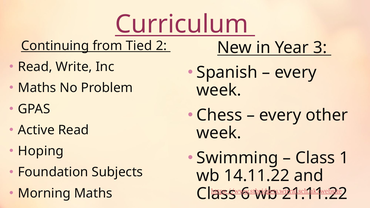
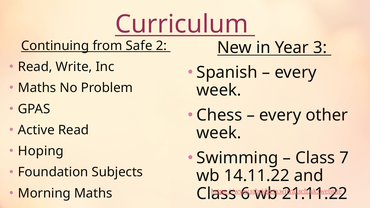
Tied: Tied -> Safe
1: 1 -> 7
